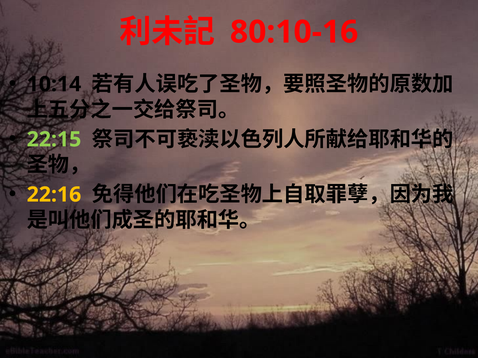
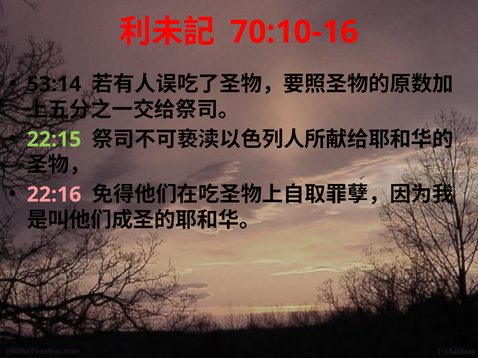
80:10-16: 80:10-16 -> 70:10-16
10:14: 10:14 -> 53:14
22:16 colour: yellow -> pink
